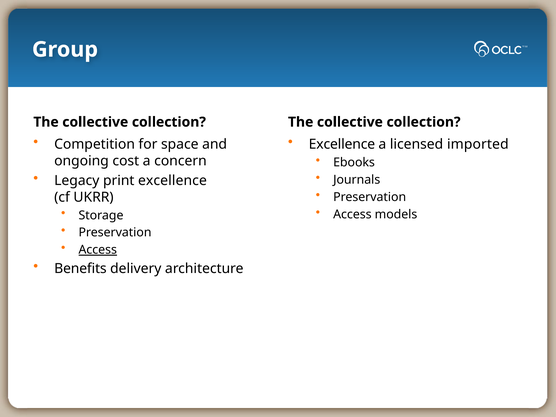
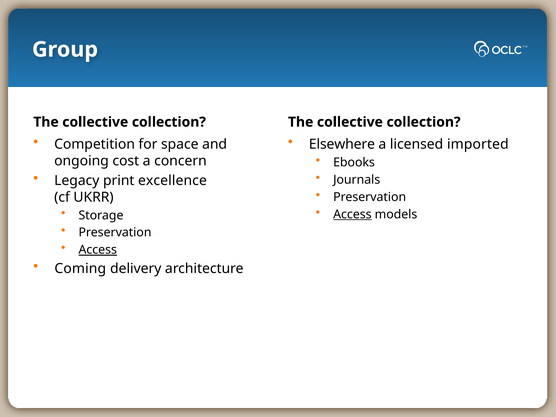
Excellence at (342, 144): Excellence -> Elsewhere
Access at (352, 214) underline: none -> present
Benefits: Benefits -> Coming
